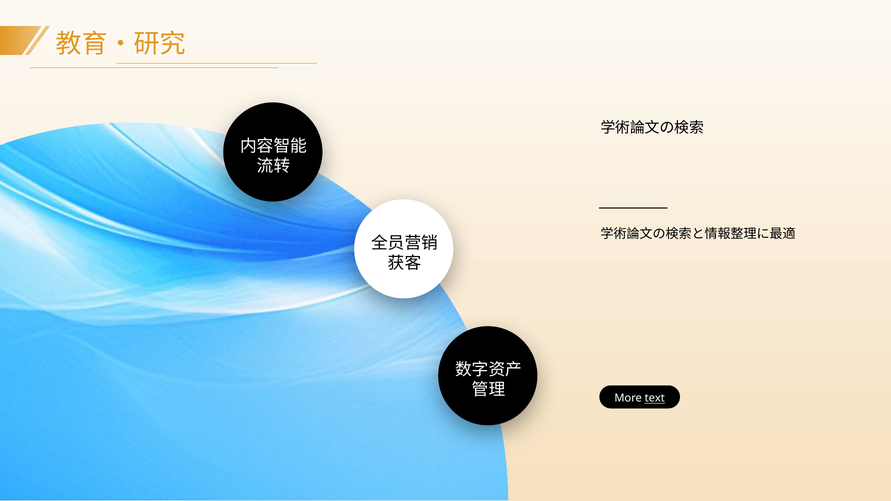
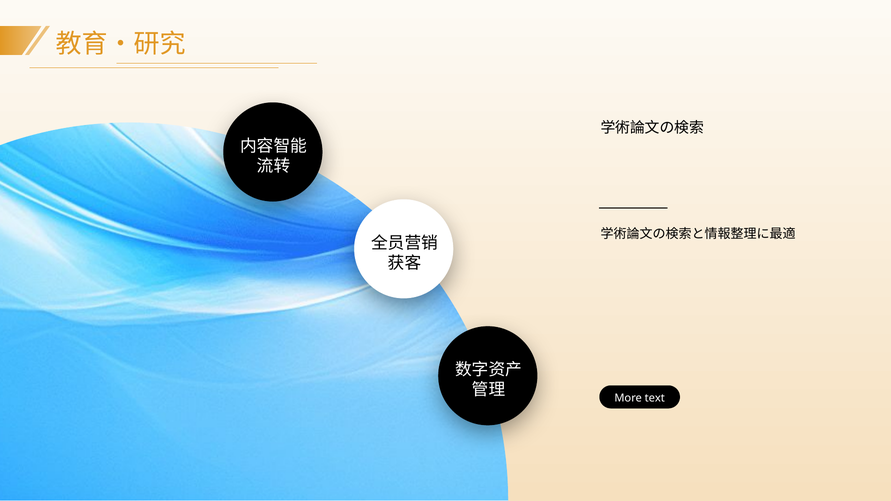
text underline: present -> none
